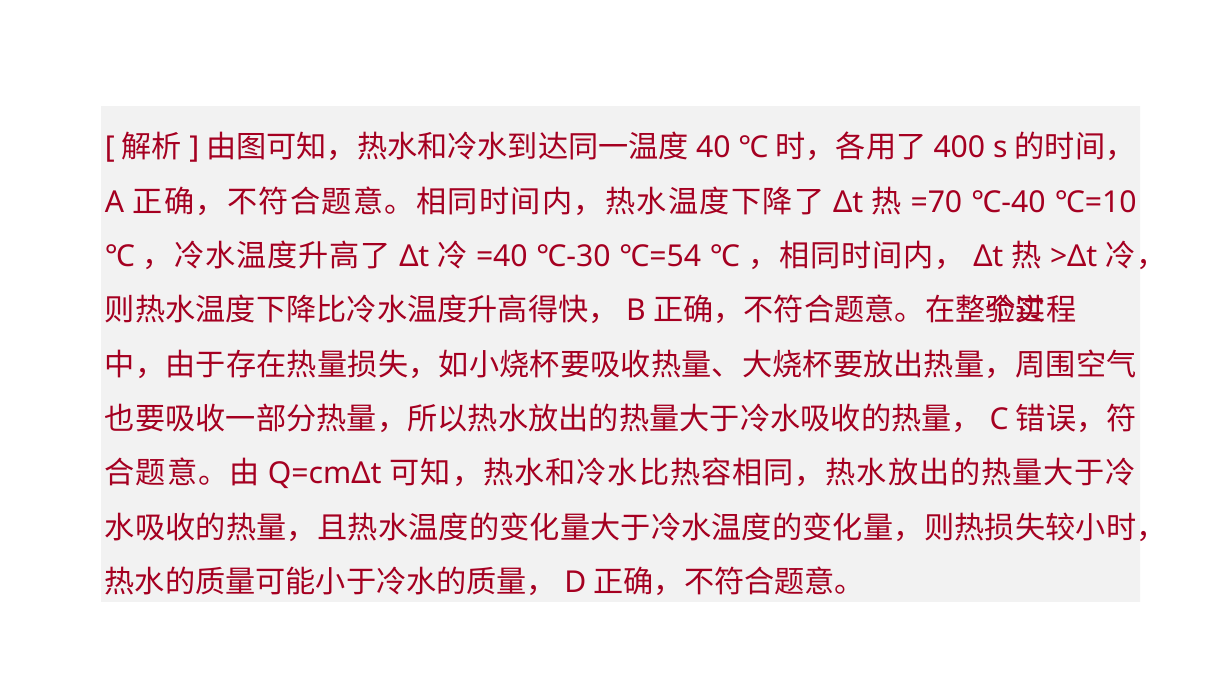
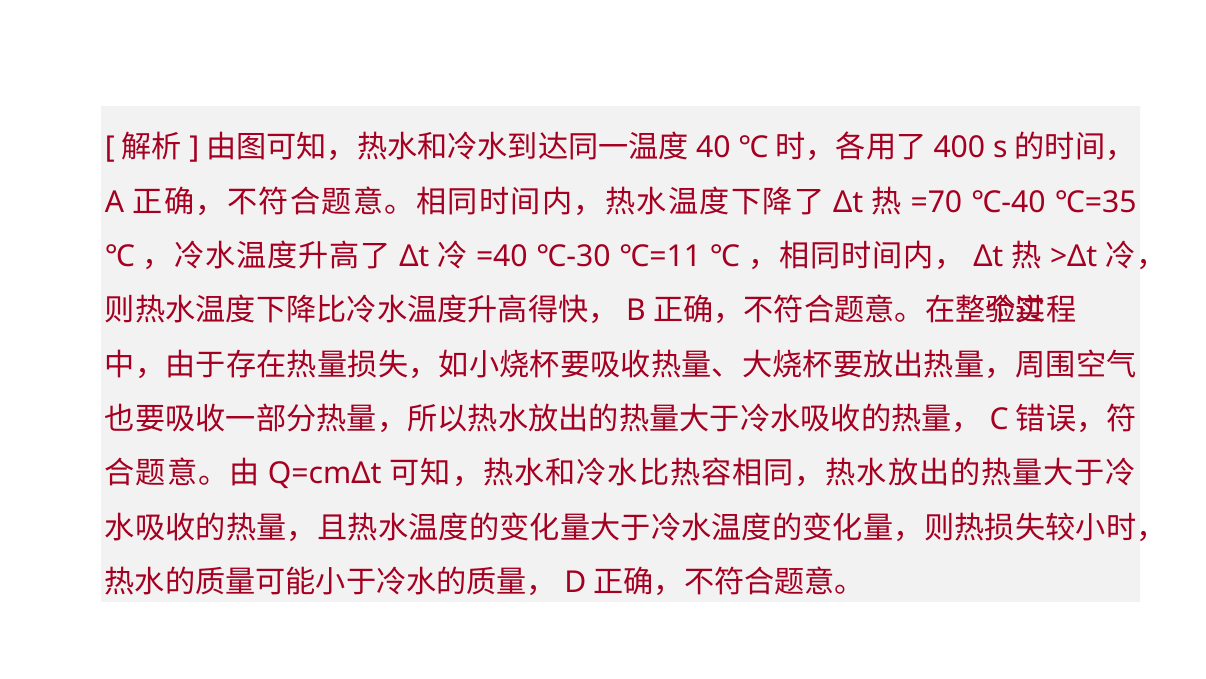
℃=10: ℃=10 -> ℃=35
℃=54: ℃=54 -> ℃=11
